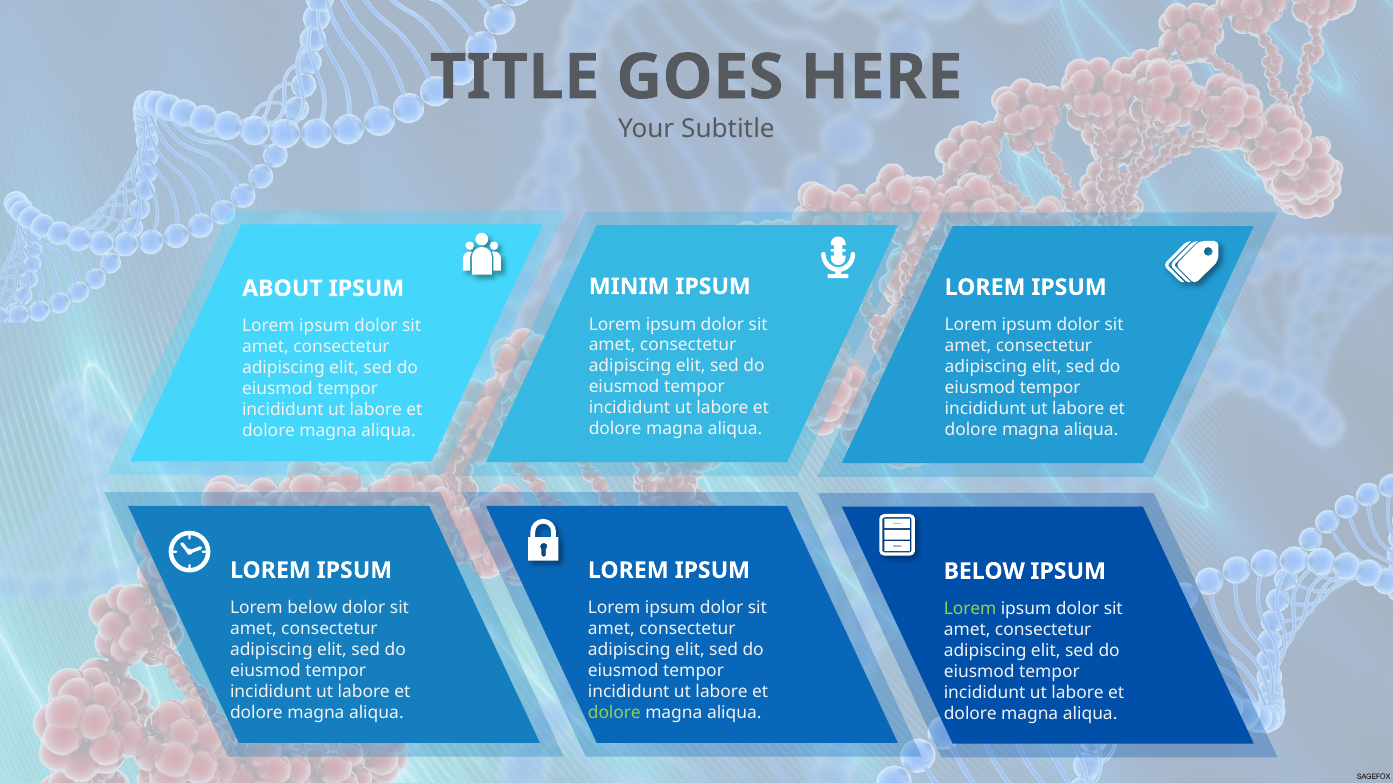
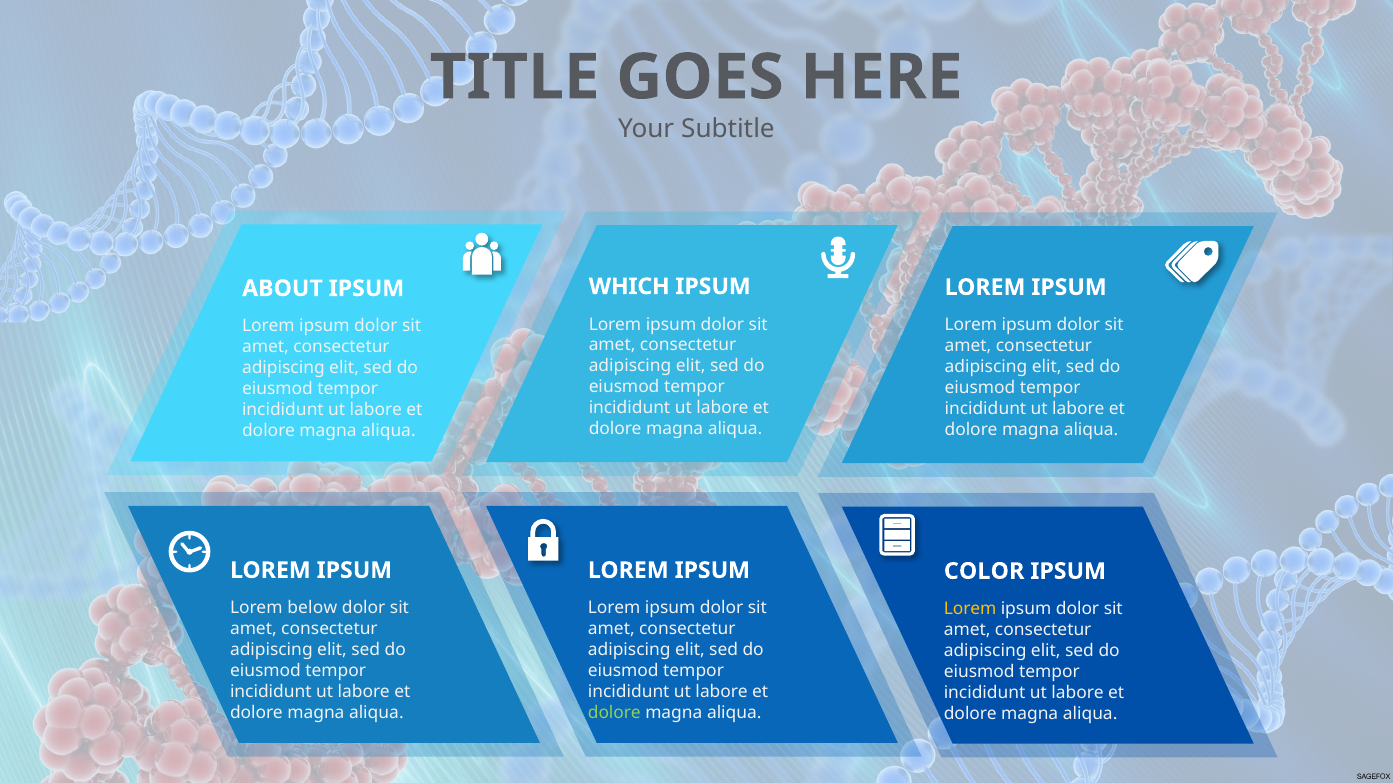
MINIM: MINIM -> WHICH
BELOW at (984, 572): BELOW -> COLOR
Lorem at (970, 609) colour: light green -> yellow
